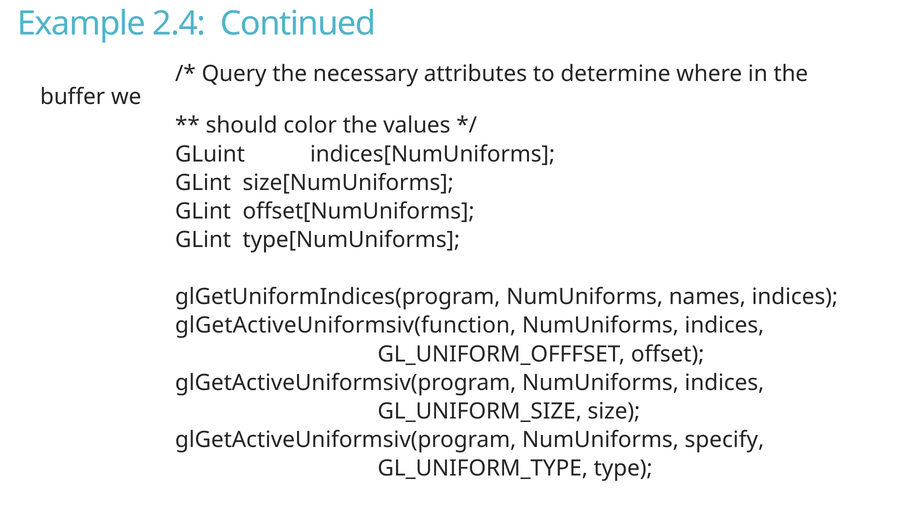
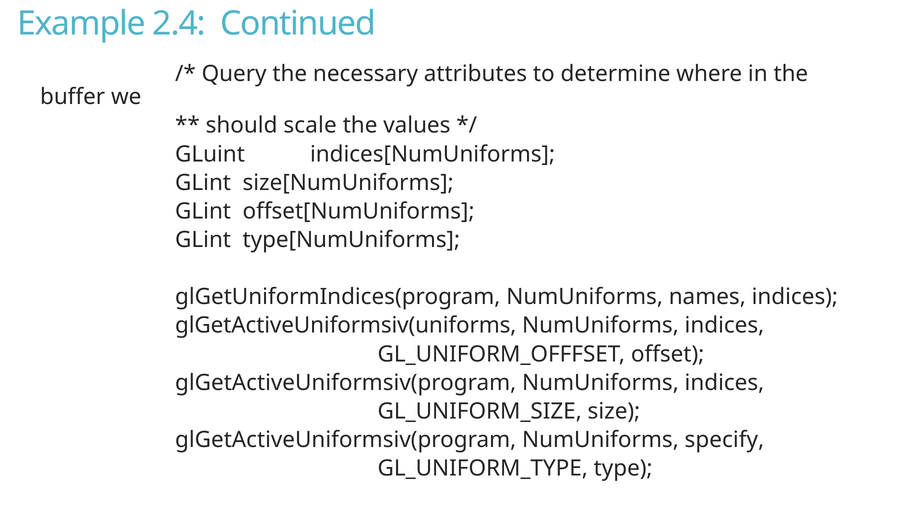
color: color -> scale
glGetActiveUniformsiv(function: glGetActiveUniformsiv(function -> glGetActiveUniformsiv(uniforms
